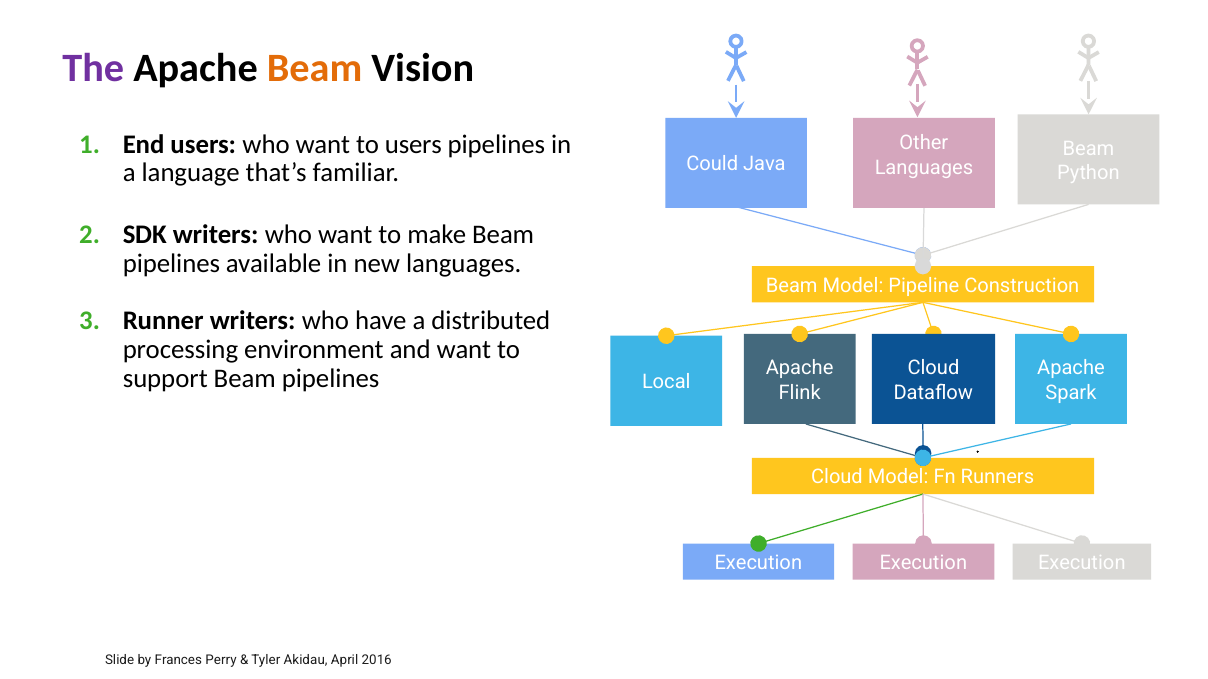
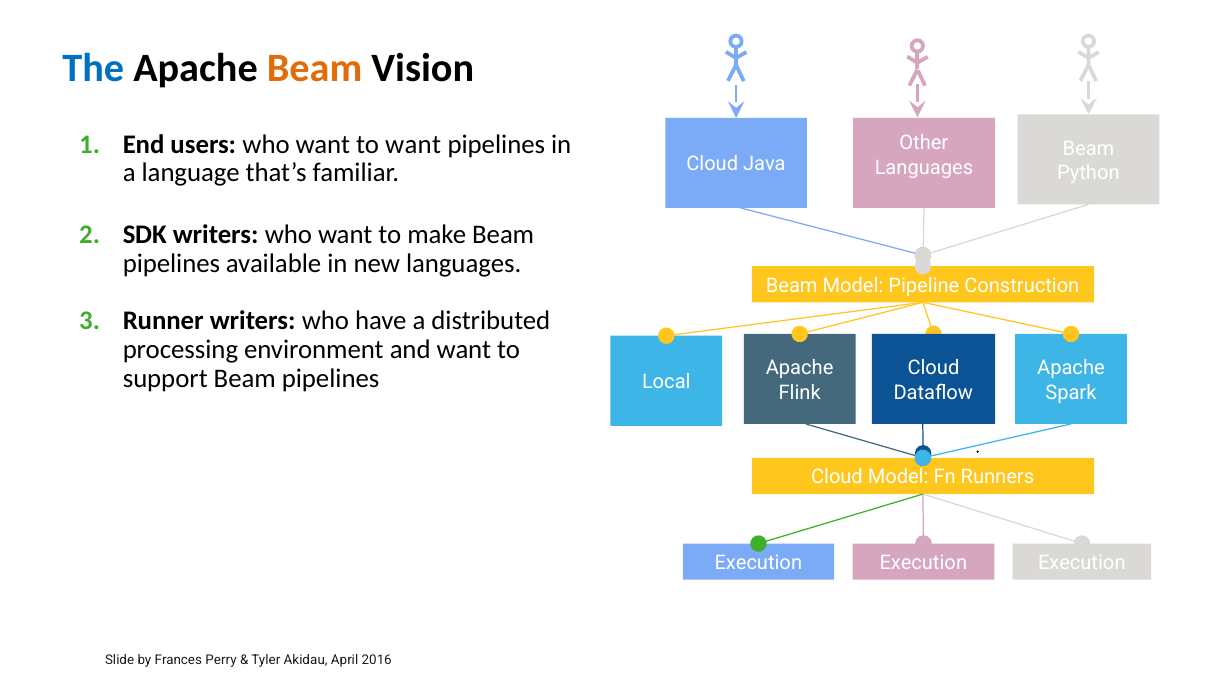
The colour: purple -> blue
to users: users -> want
Could at (712, 164): Could -> Cloud
